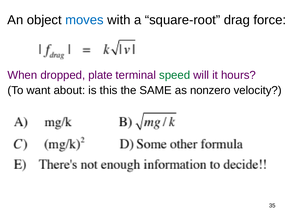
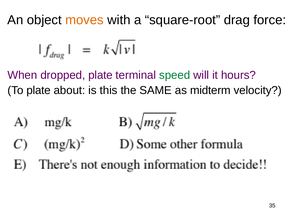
moves colour: blue -> orange
To want: want -> plate
nonzero: nonzero -> midterm
